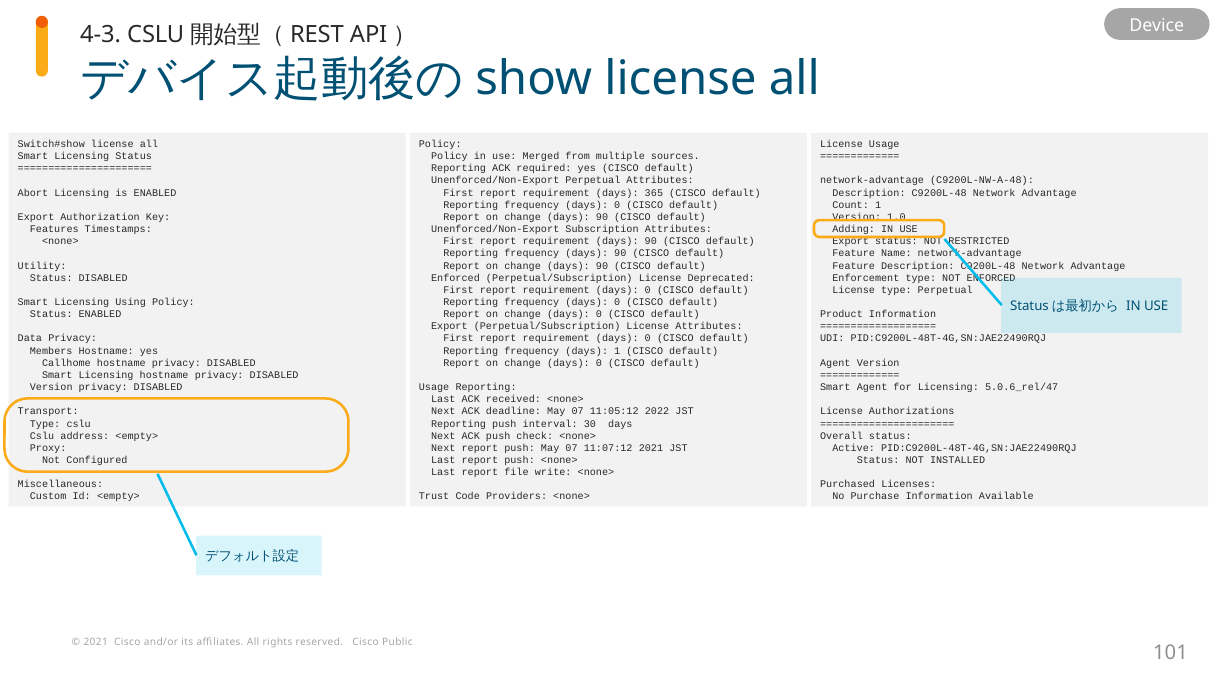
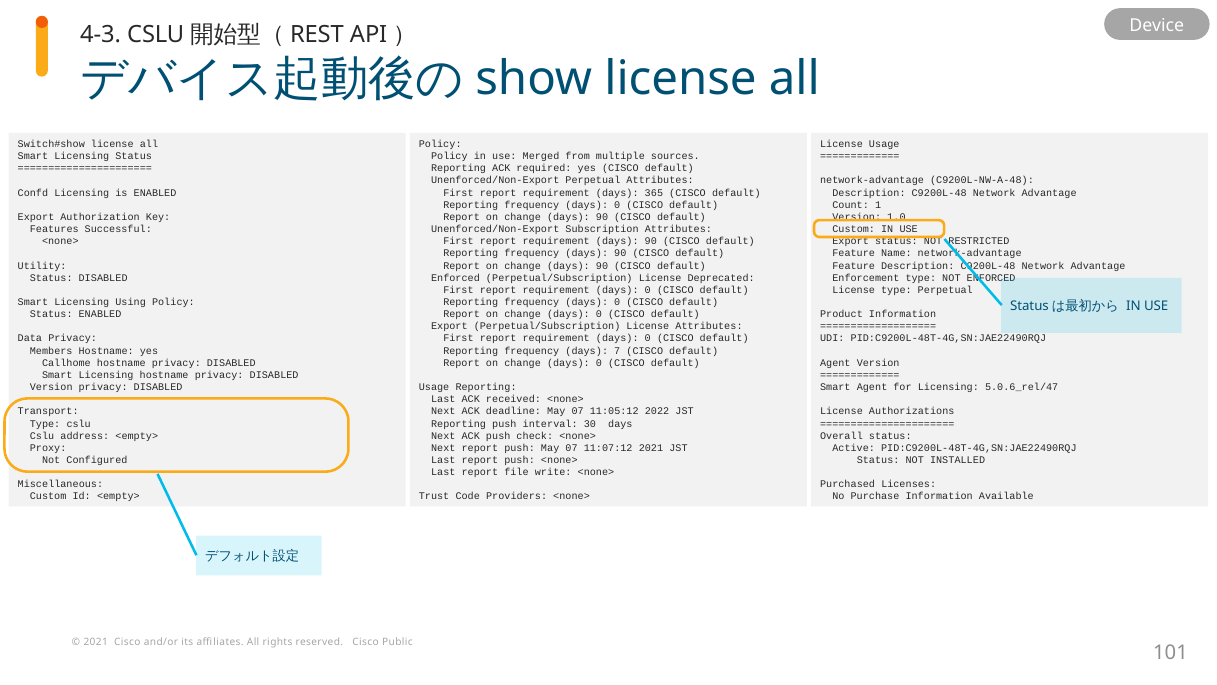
Abort: Abort -> Confd
Timestamps: Timestamps -> Successful
Adding at (854, 229): Adding -> Custom
days 1: 1 -> 7
